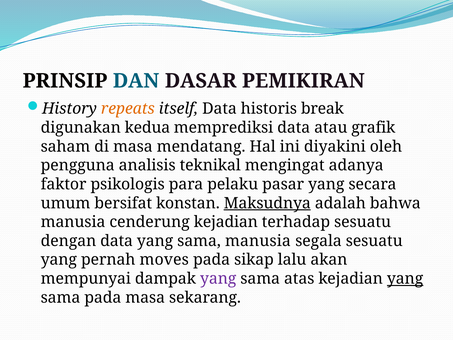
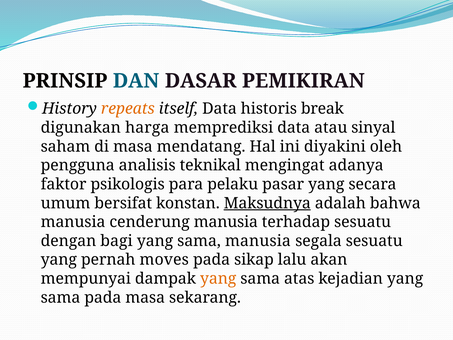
kedua: kedua -> harga
grafik: grafik -> sinyal
cenderung kejadian: kejadian -> manusia
dengan data: data -> bagi
yang at (218, 278) colour: purple -> orange
yang at (405, 278) underline: present -> none
